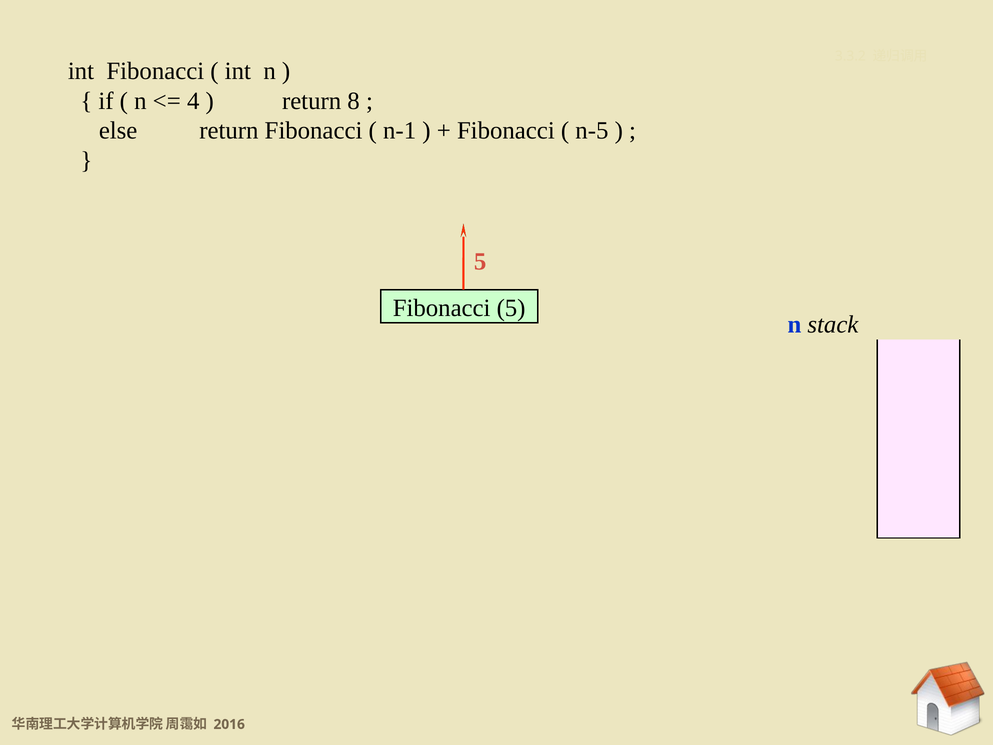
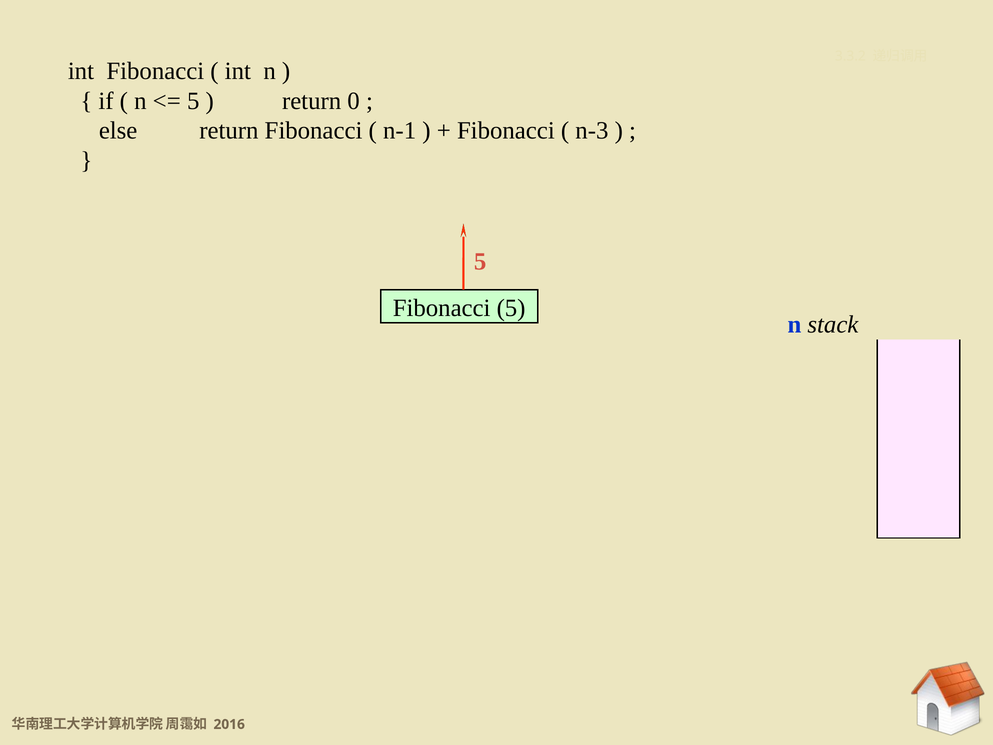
4 at (193, 101): 4 -> 5
8: 8 -> 0
n-5: n-5 -> n-3
